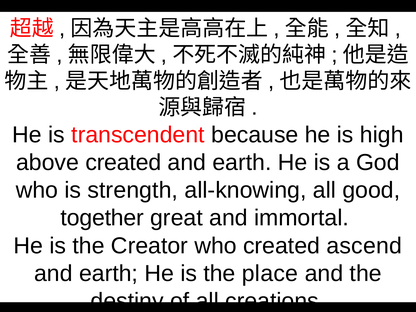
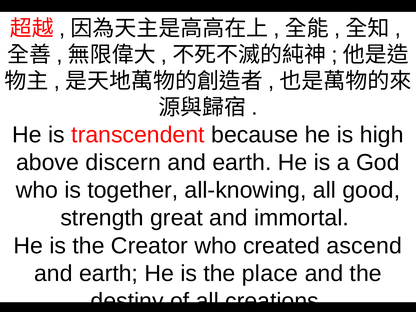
above created: created -> discern
strength: strength -> together
together: together -> strength
